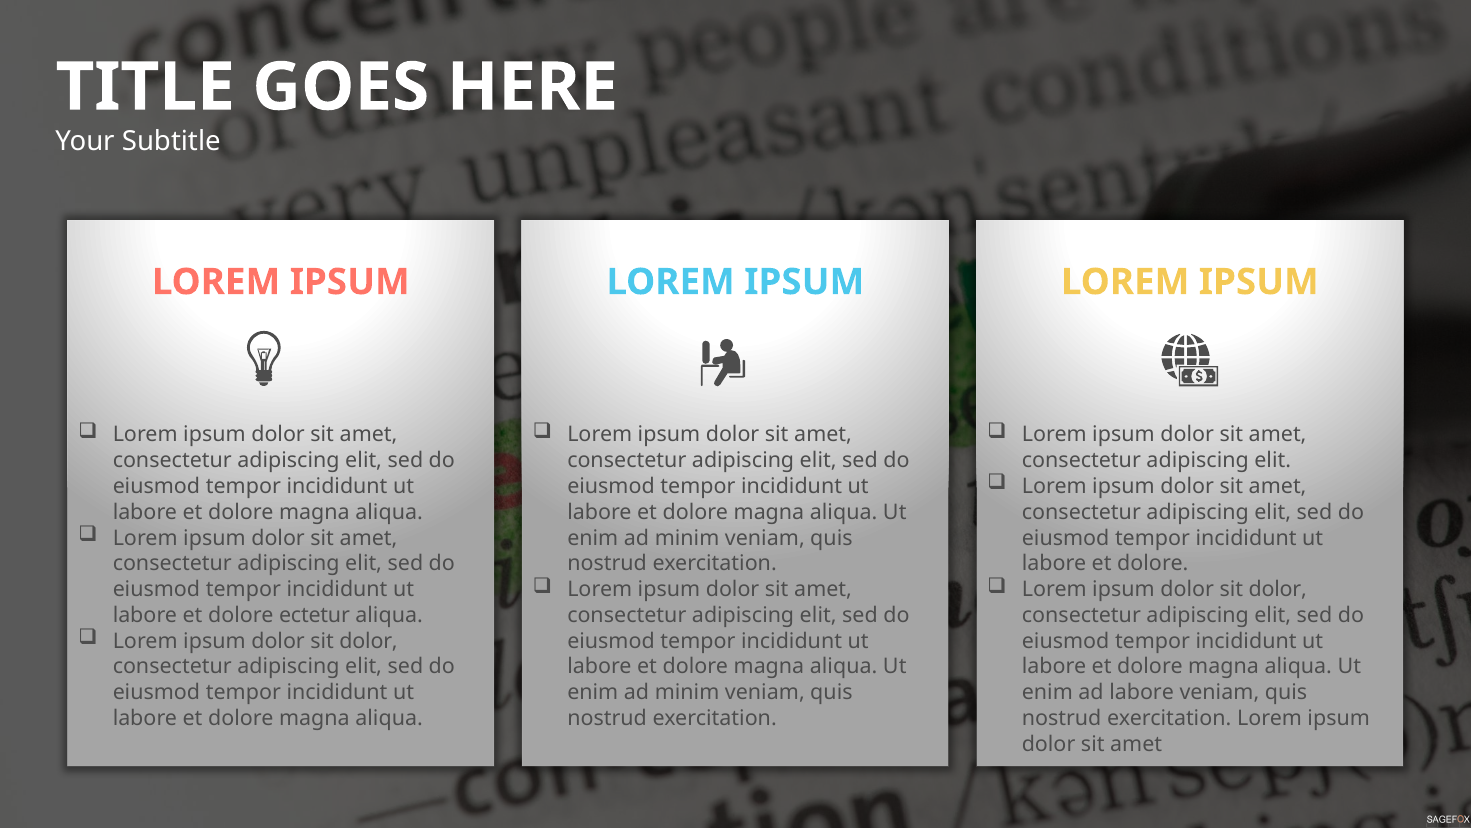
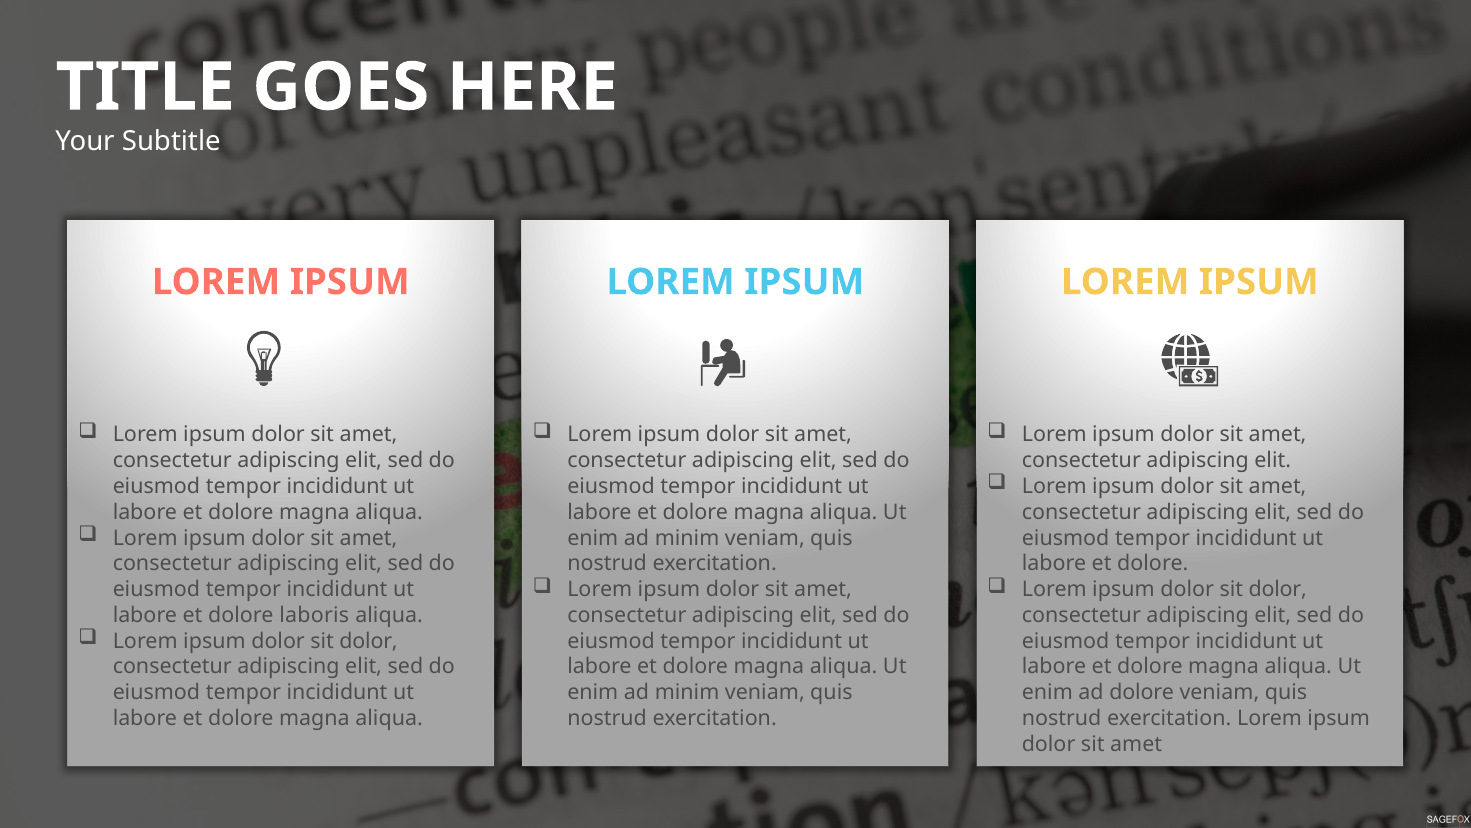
ectetur: ectetur -> laboris
ad labore: labore -> dolore
